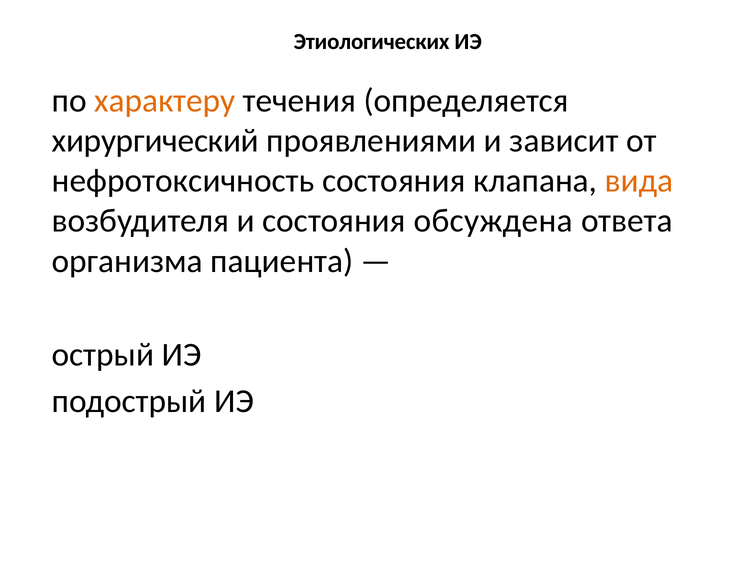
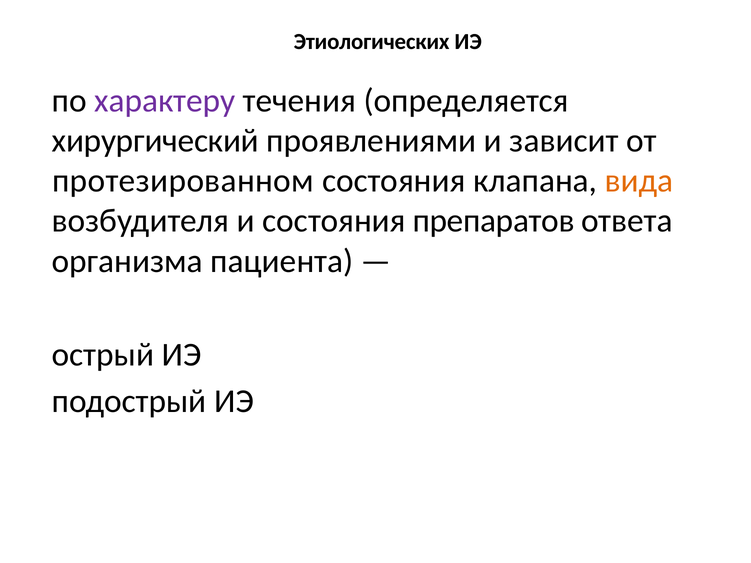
характеру colour: orange -> purple
нефротоксичность: нефротоксичность -> протезированном
обсуждена: обсуждена -> препаратов
